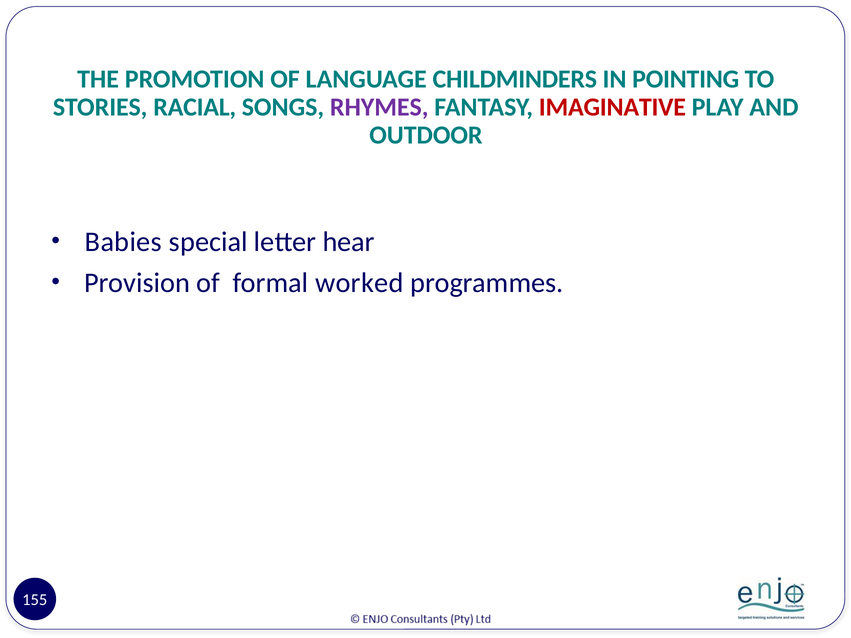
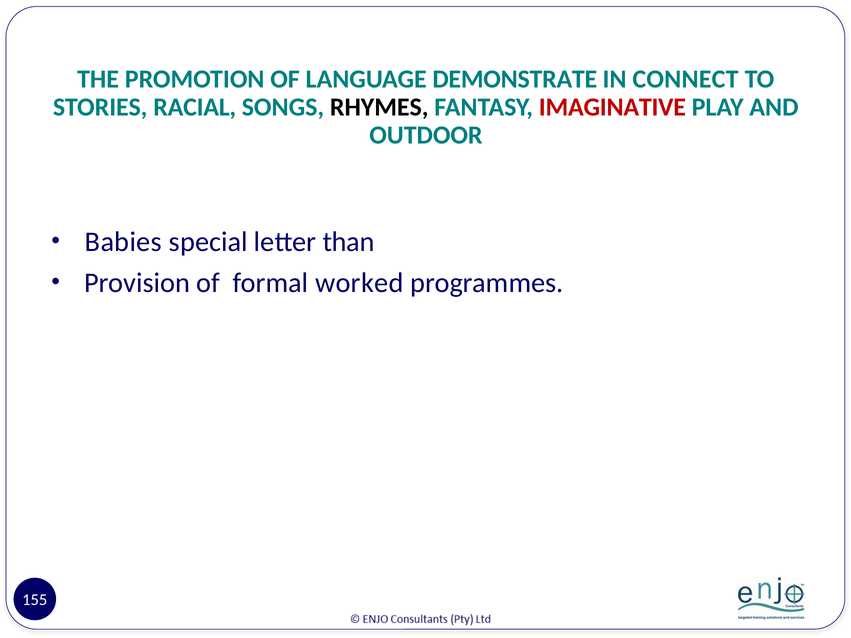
CHILDMINDERS: CHILDMINDERS -> DEMONSTRATE
POINTING: POINTING -> CONNECT
RHYMES colour: purple -> black
hear: hear -> than
